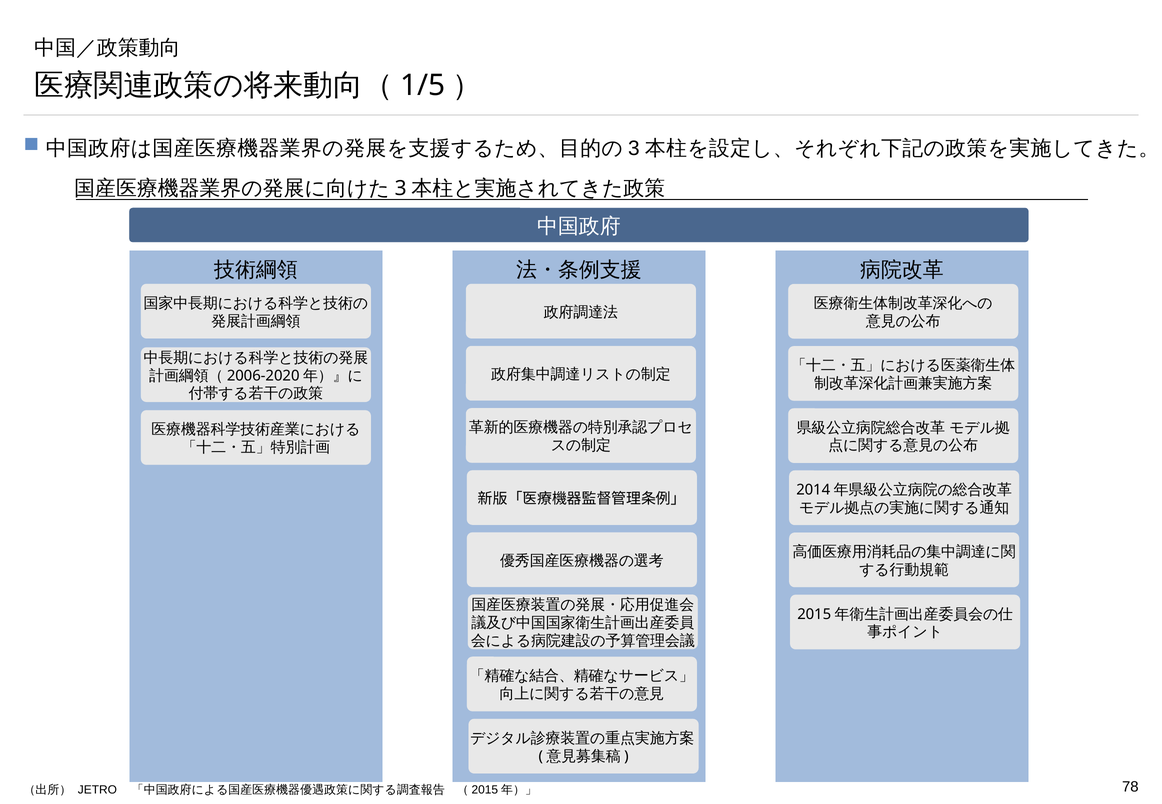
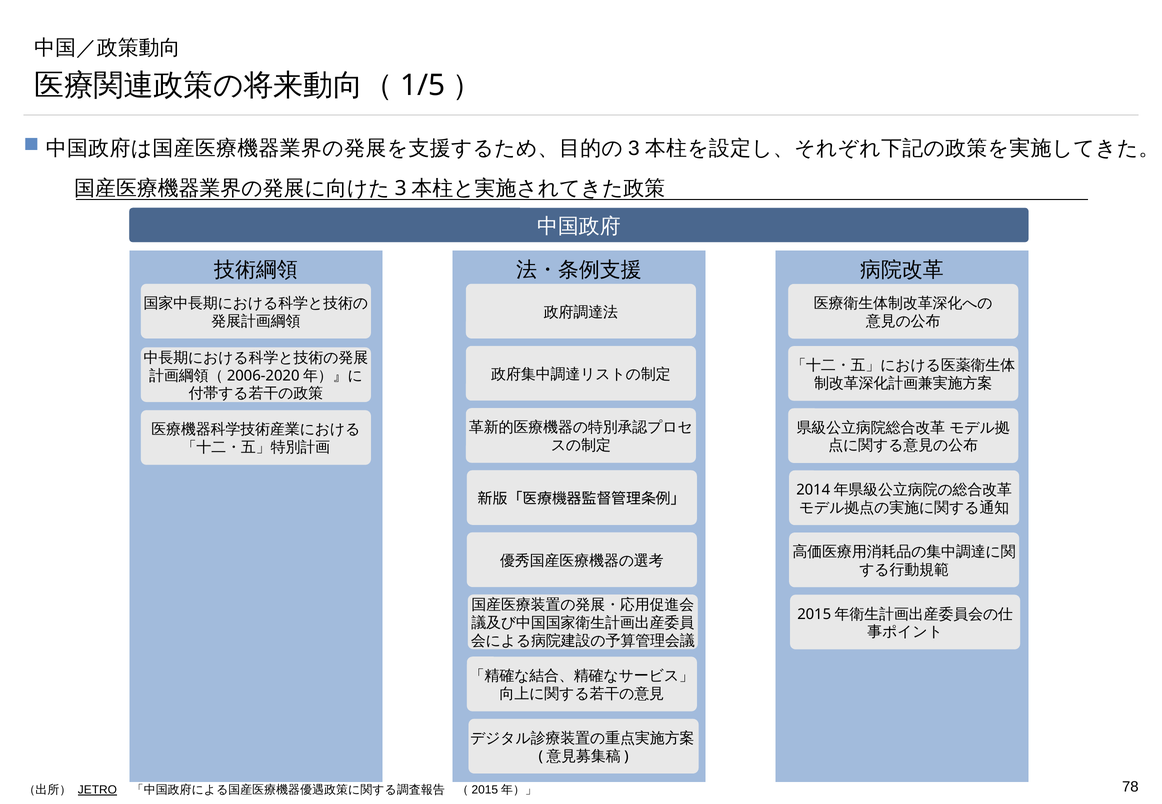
JETRO underline: none -> present
